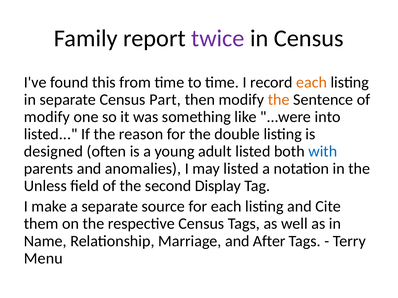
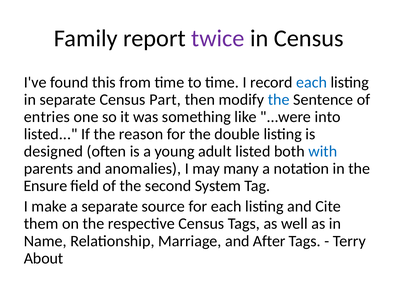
each at (312, 82) colour: orange -> blue
the at (279, 100) colour: orange -> blue
modify at (47, 117): modify -> entries
may listed: listed -> many
Unless: Unless -> Ensure
Display: Display -> System
Menu: Menu -> About
